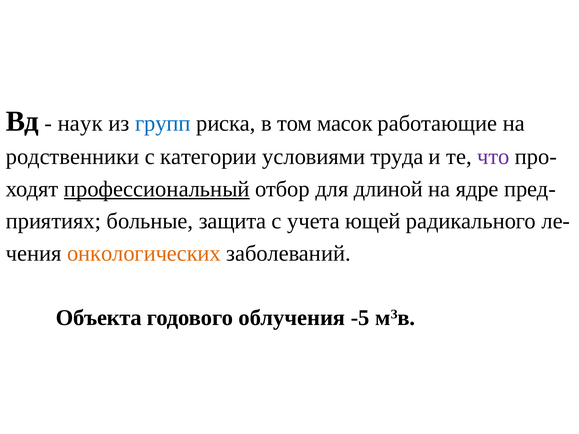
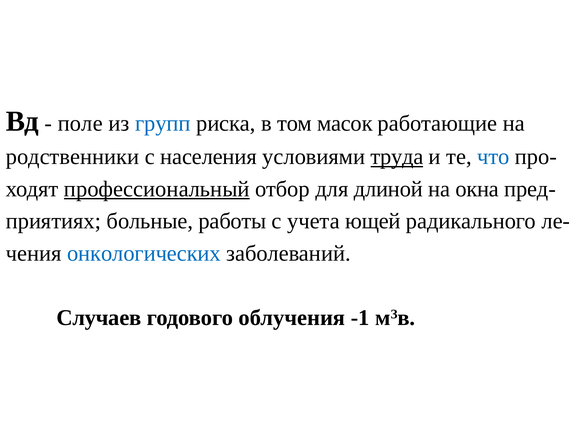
наук: наук -> поле
категории: категории -> населения
труда underline: none -> present
что colour: purple -> blue
ядре: ядре -> окна
защита: защита -> работы
онкологических colour: orange -> blue
Объекта: Объекта -> Случаев
-5: -5 -> -1
